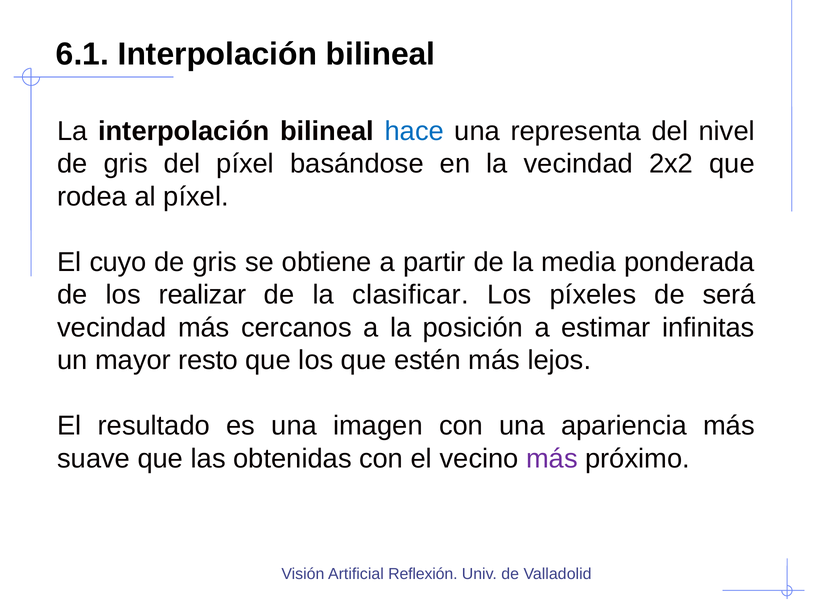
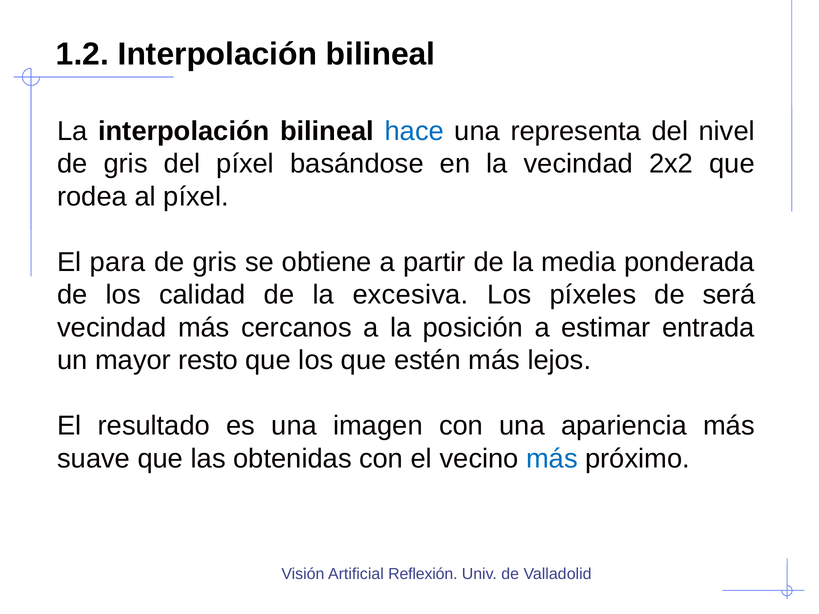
6.1: 6.1 -> 1.2
cuyo: cuyo -> para
realizar: realizar -> calidad
clasificar: clasificar -> excesiva
infinitas: infinitas -> entrada
más at (552, 459) colour: purple -> blue
